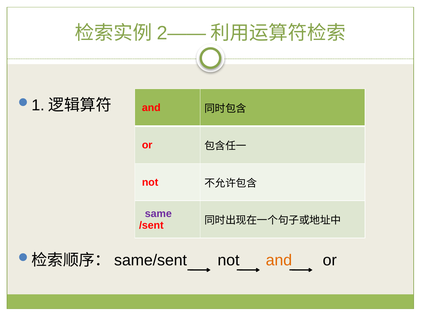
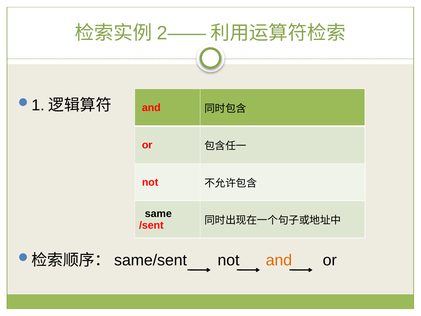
same colour: purple -> black
